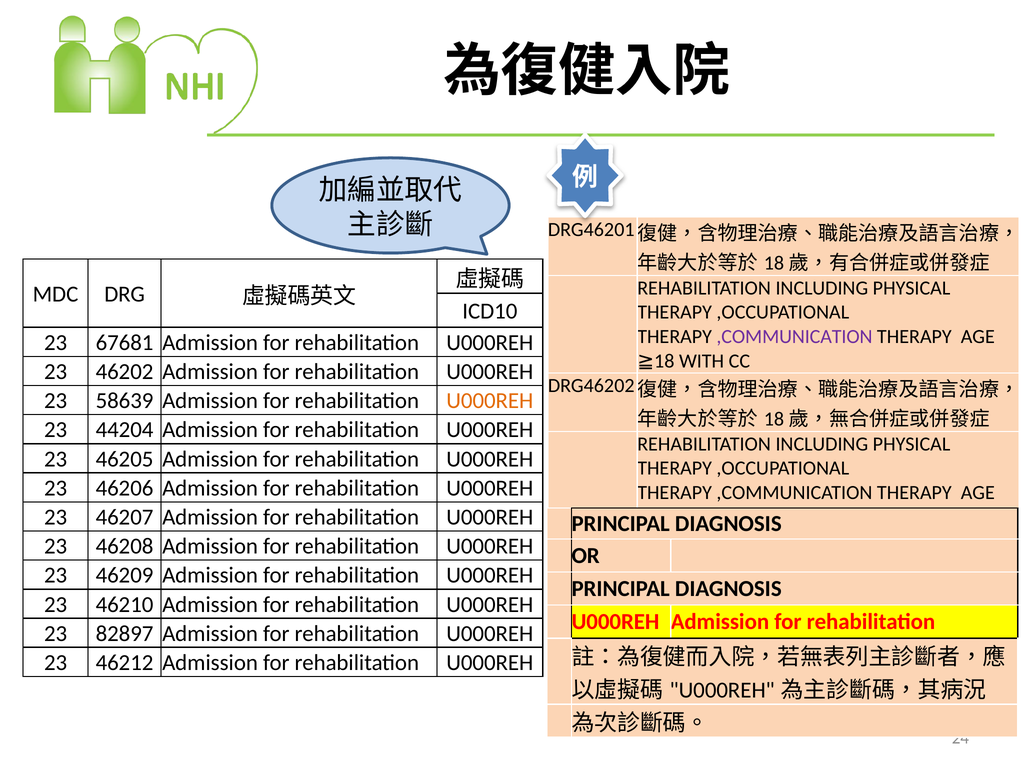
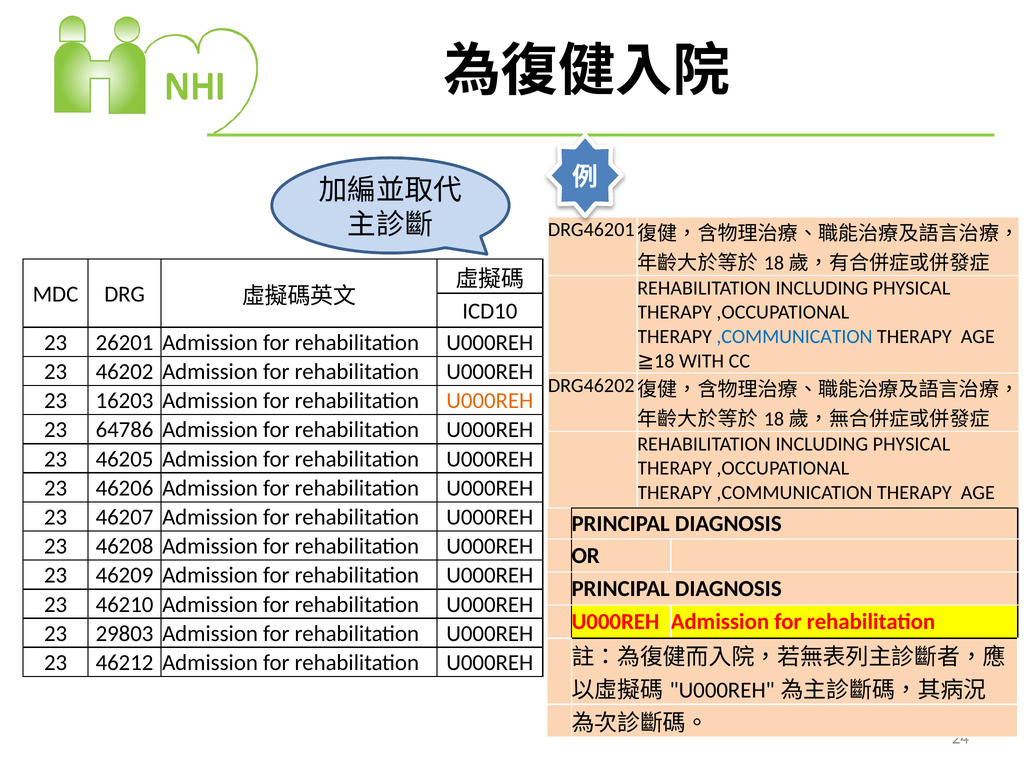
,COMMUNICATION at (794, 337) colour: purple -> blue
67681: 67681 -> 26201
58639: 58639 -> 16203
44204: 44204 -> 64786
82897: 82897 -> 29803
